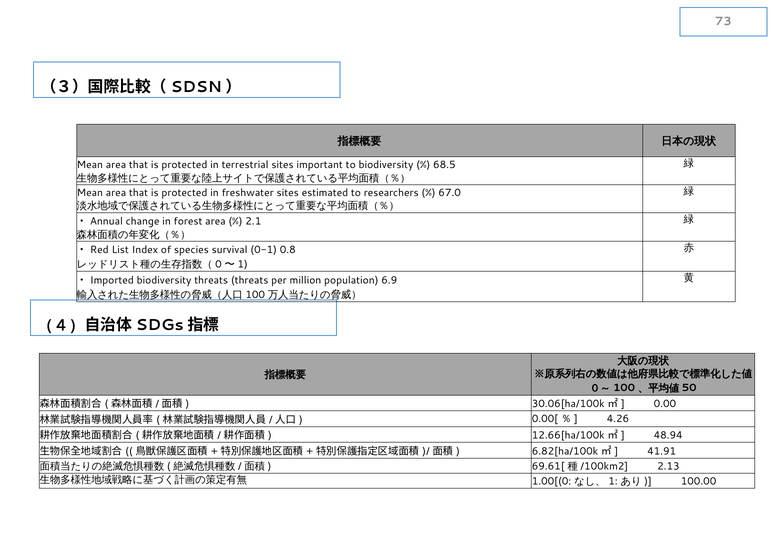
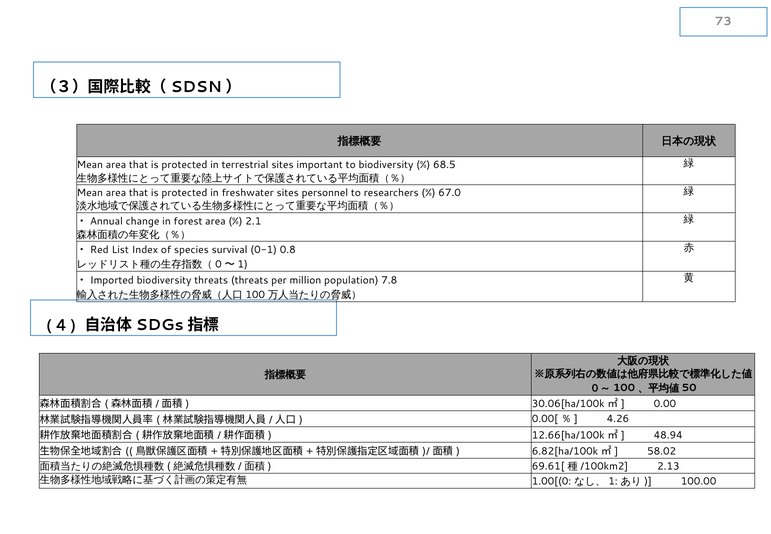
estimated: estimated -> personnel
6.9: 6.9 -> 7.8
41.91: 41.91 -> 58.02
